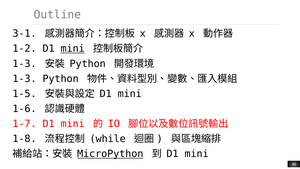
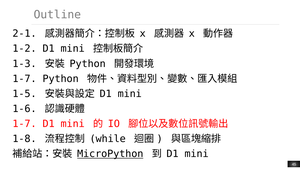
3-1: 3-1 -> 2-1
mini at (73, 49) underline: present -> none
1-3 at (24, 79): 1-3 -> 1-7
